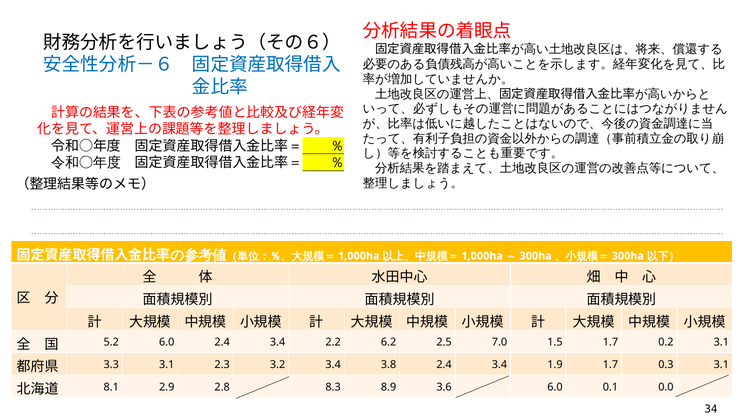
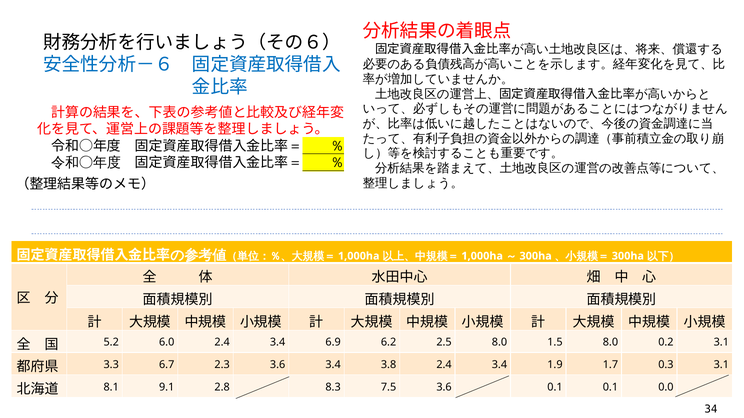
2.2: 2.2 -> 6.9
2.5 7.0: 7.0 -> 8.0
1.5 1.7: 1.7 -> 8.0
3.3 3.1: 3.1 -> 6.7
2.3 3.2: 3.2 -> 3.6
2.9: 2.9 -> 9.1
8.9: 8.9 -> 7.5
3.6 6.0: 6.0 -> 0.1
